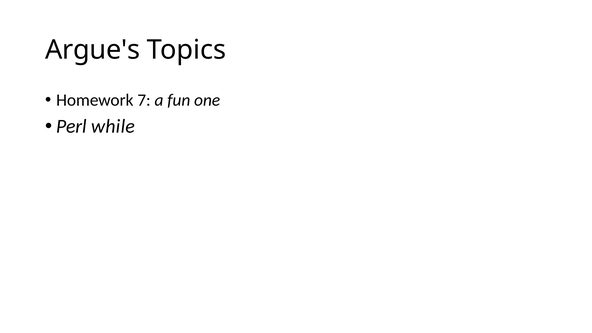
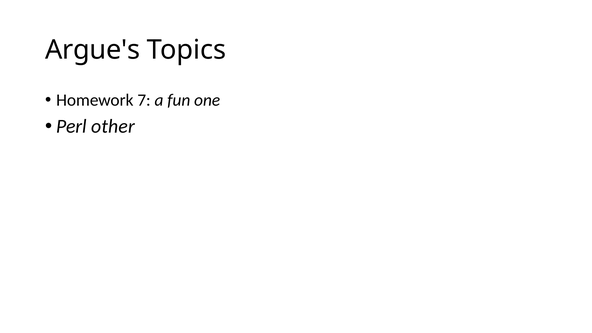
while: while -> other
